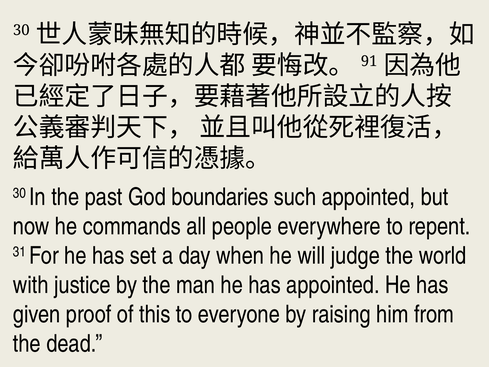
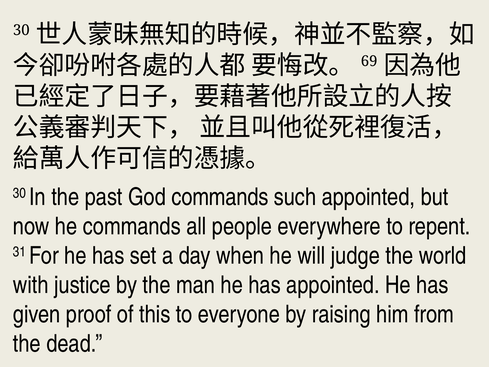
91: 91 -> 69
God boundaries: boundaries -> commands
